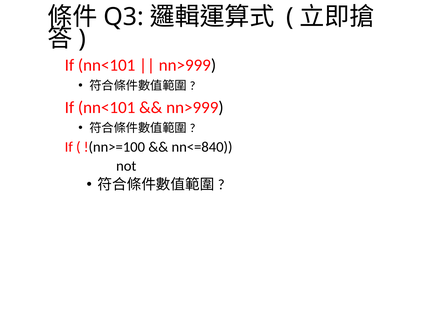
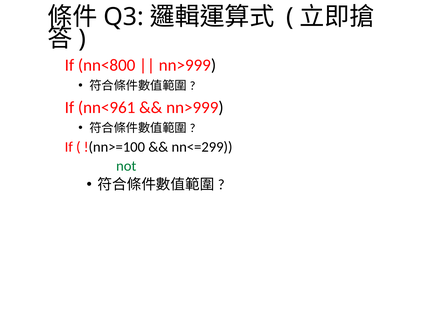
nn<101 at (107, 65): nn<101 -> nn<800
nn<101 at (107, 107): nn<101 -> nn<961
nn<=840: nn<=840 -> nn<=299
not colour: black -> green
